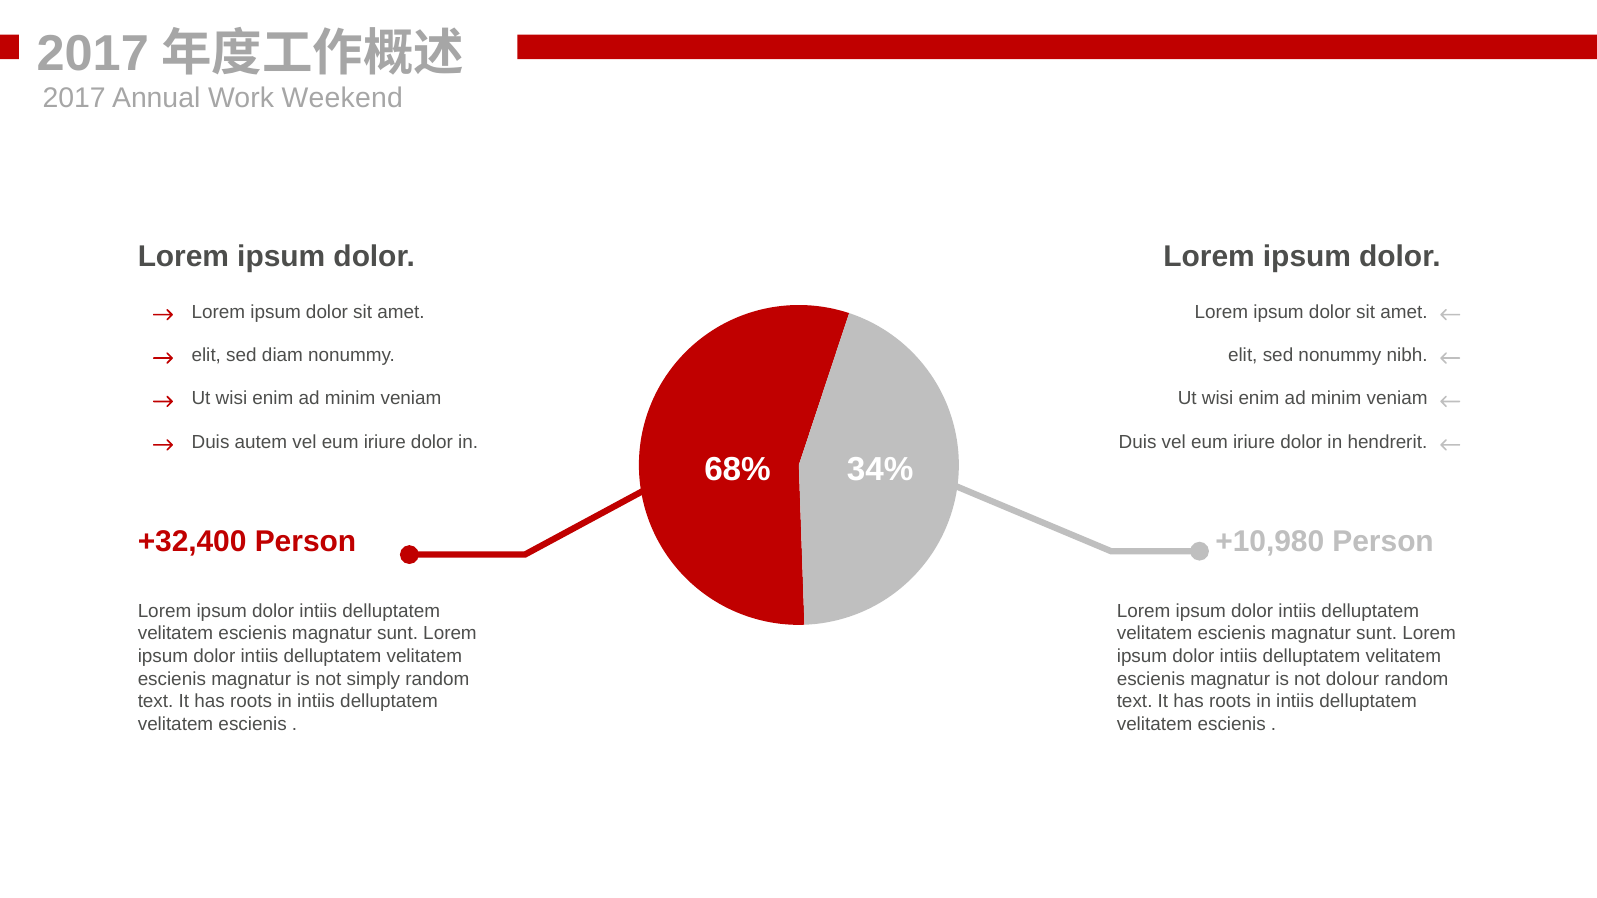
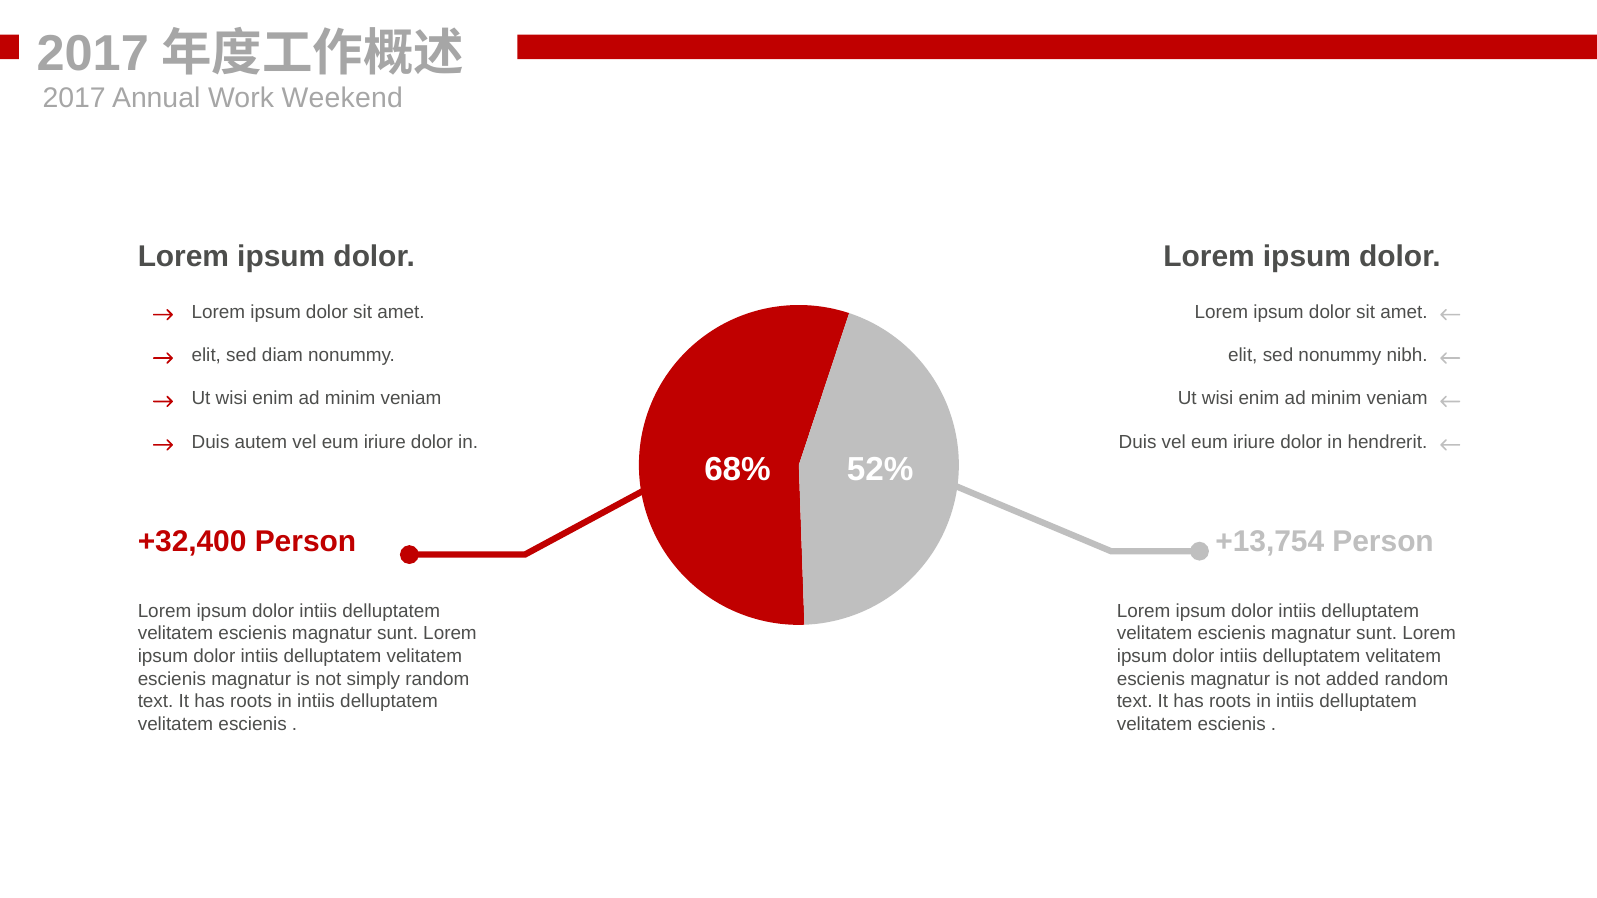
34%: 34% -> 52%
+10,980: +10,980 -> +13,754
dolour: dolour -> added
